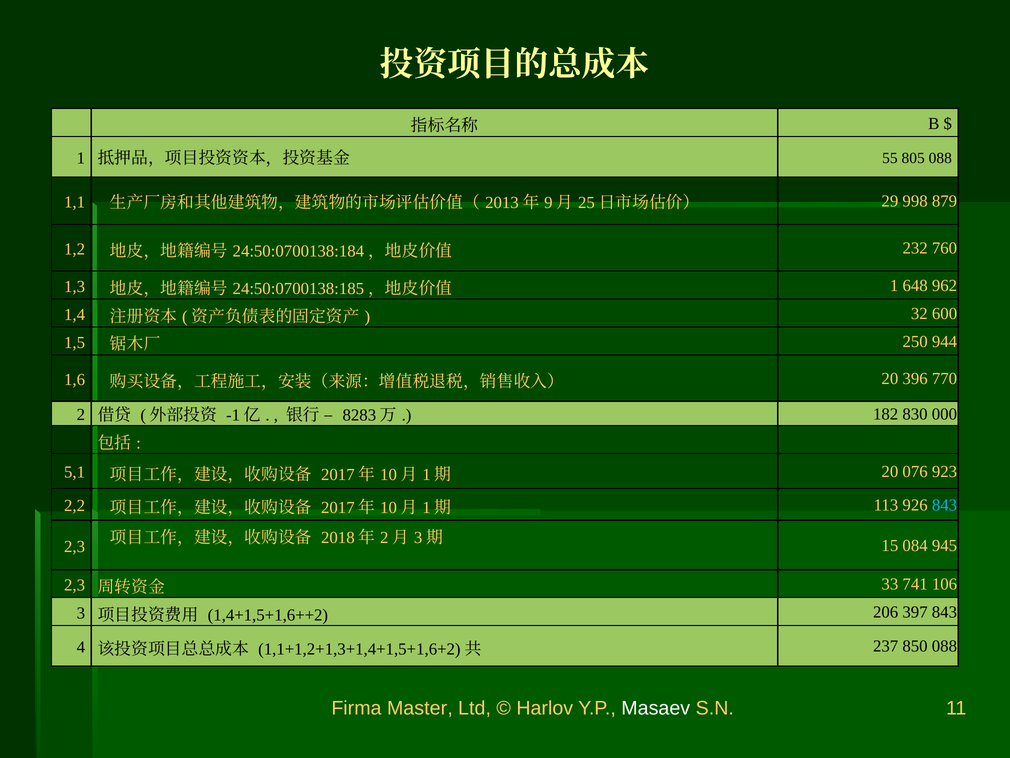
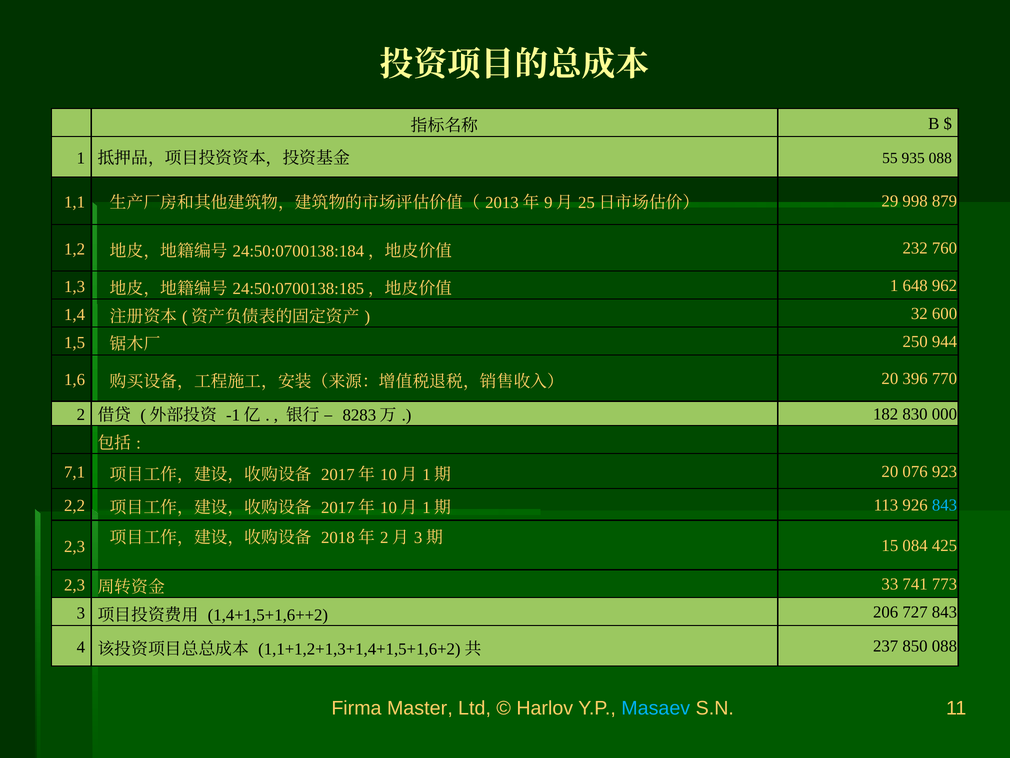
805: 805 -> 935
5,1: 5,1 -> 7,1
945: 945 -> 425
106: 106 -> 773
397: 397 -> 727
Masaev colour: white -> light blue
